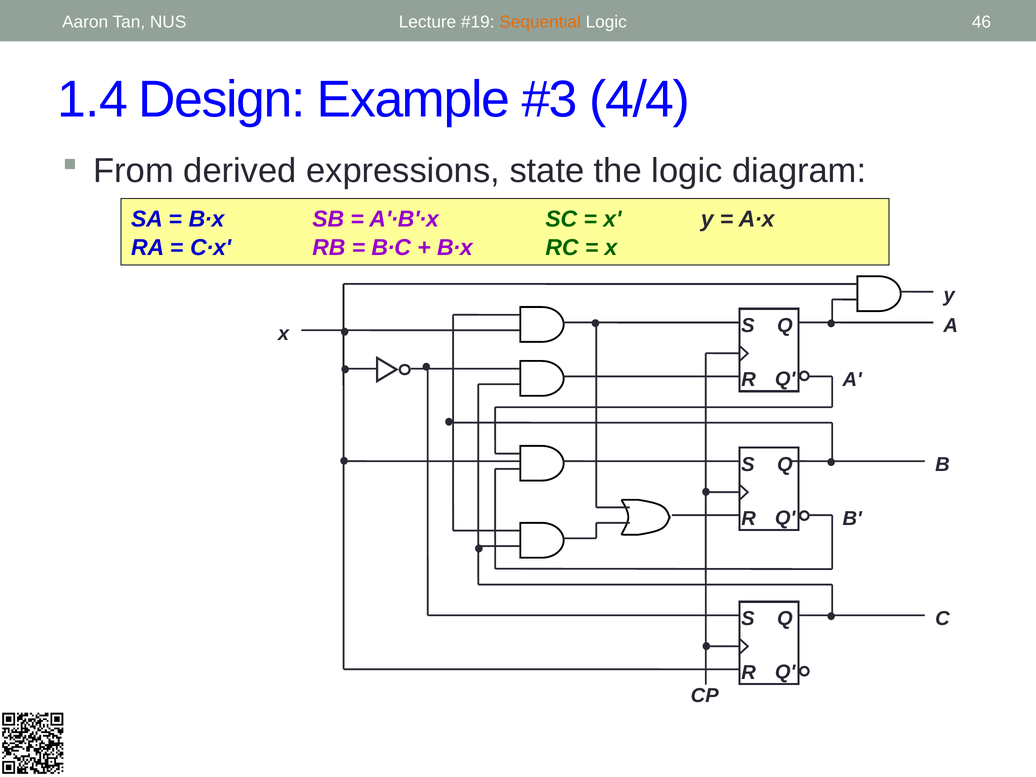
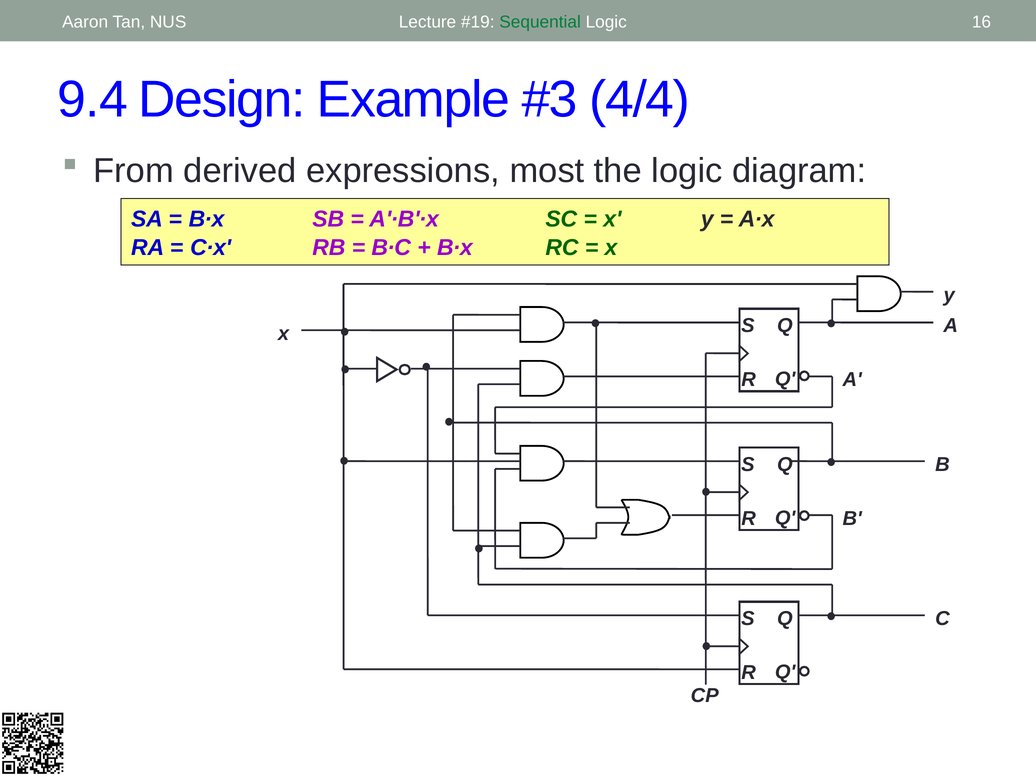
Sequential colour: orange -> green
46: 46 -> 16
1.4: 1.4 -> 9.4
state: state -> most
